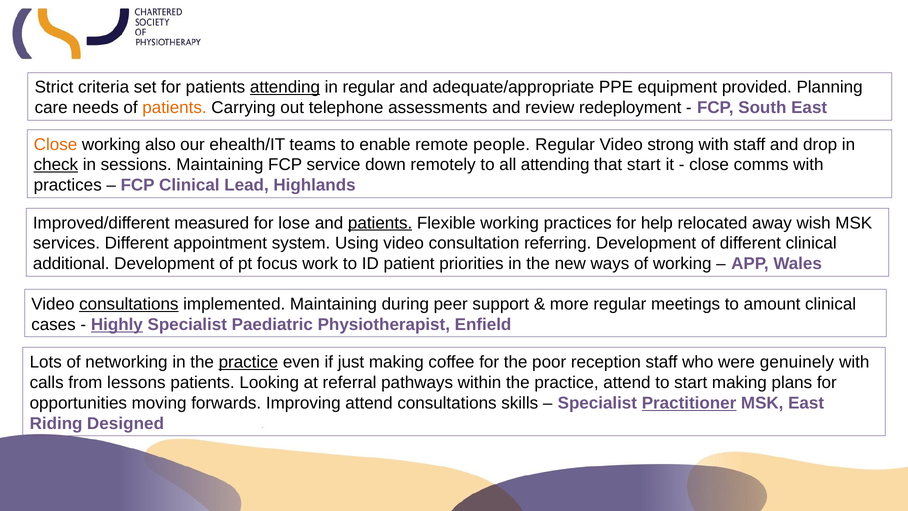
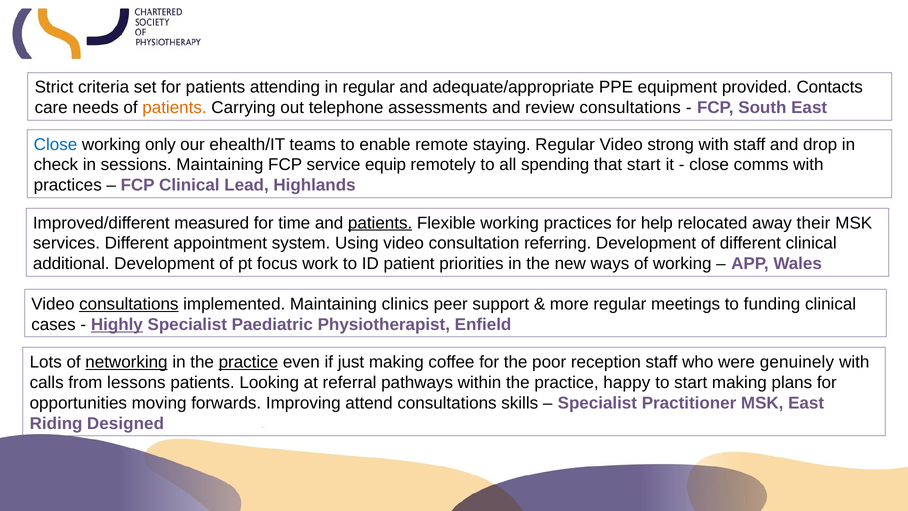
attending at (285, 87) underline: present -> none
Planning: Planning -> Contacts
review redeployment: redeployment -> consultations
Close at (55, 144) colour: orange -> blue
also: also -> only
people: people -> staying
check underline: present -> none
down: down -> equip
all attending: attending -> spending
lose: lose -> time
wish: wish -> their
during: during -> clinics
amount: amount -> funding
networking underline: none -> present
practice attend: attend -> happy
Practitioner underline: present -> none
